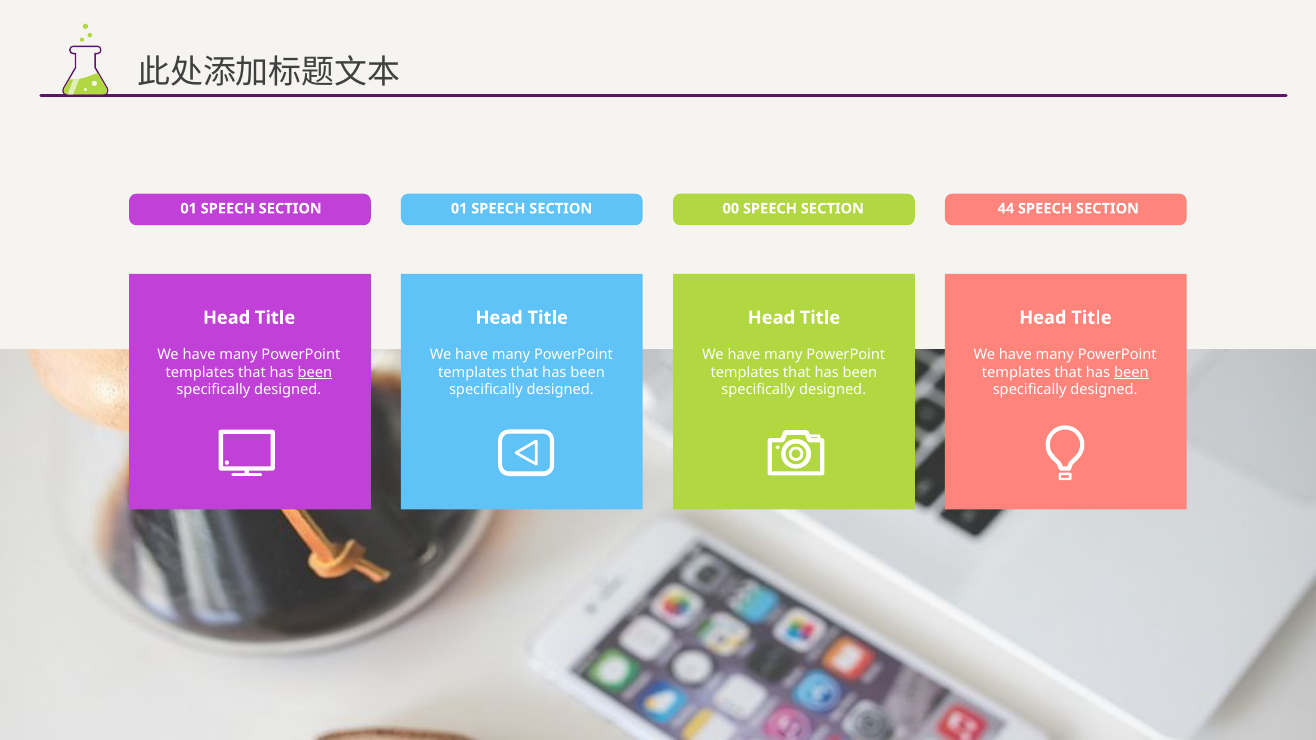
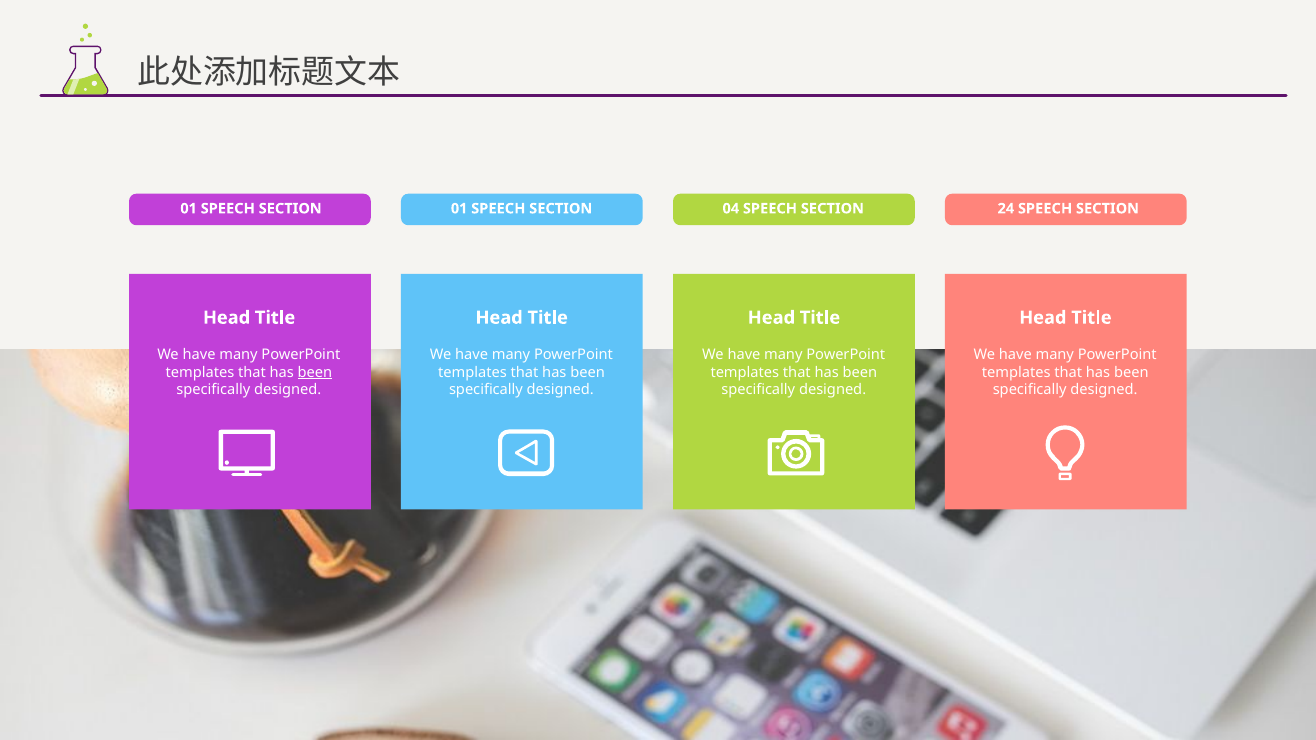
00: 00 -> 04
44: 44 -> 24
been at (1131, 372) underline: present -> none
